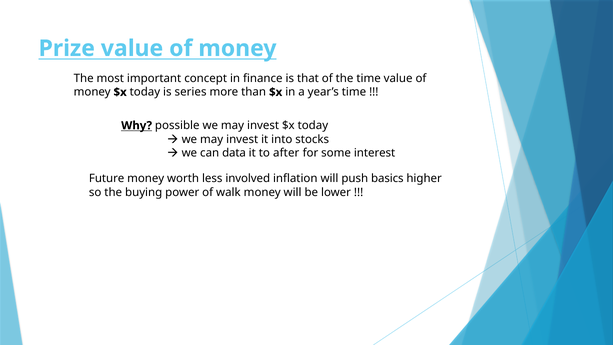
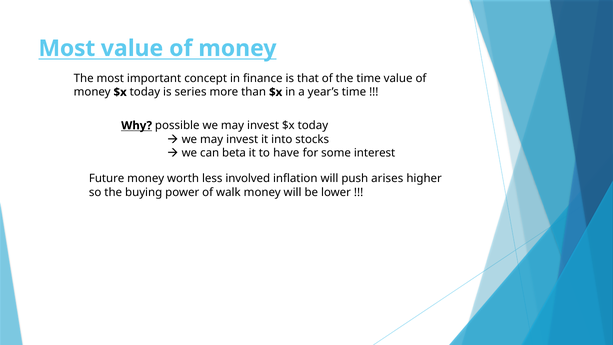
Prize at (67, 48): Prize -> Most
data: data -> beta
after: after -> have
basics: basics -> arises
